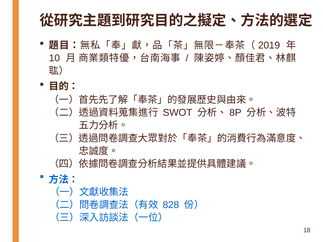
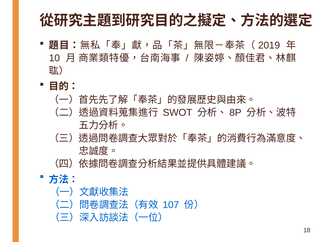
828: 828 -> 107
